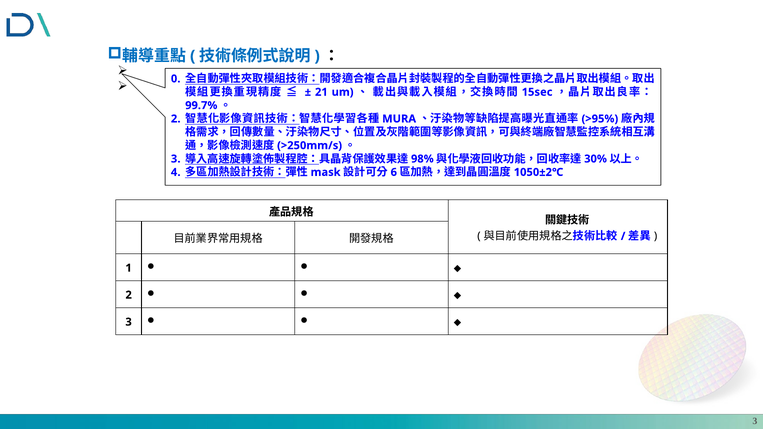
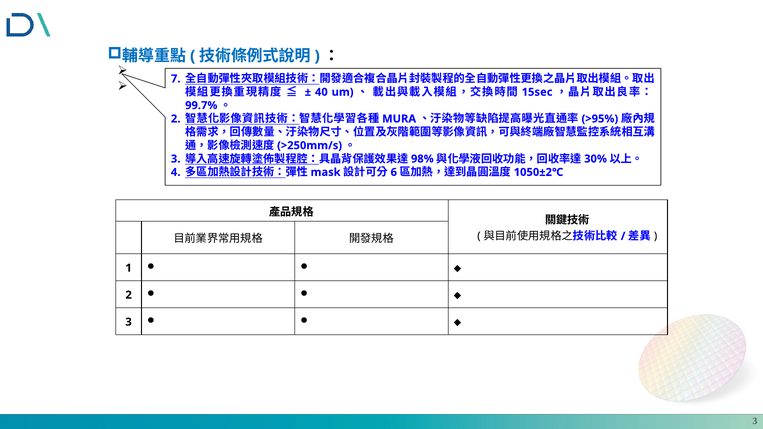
0: 0 -> 7
21: 21 -> 40
